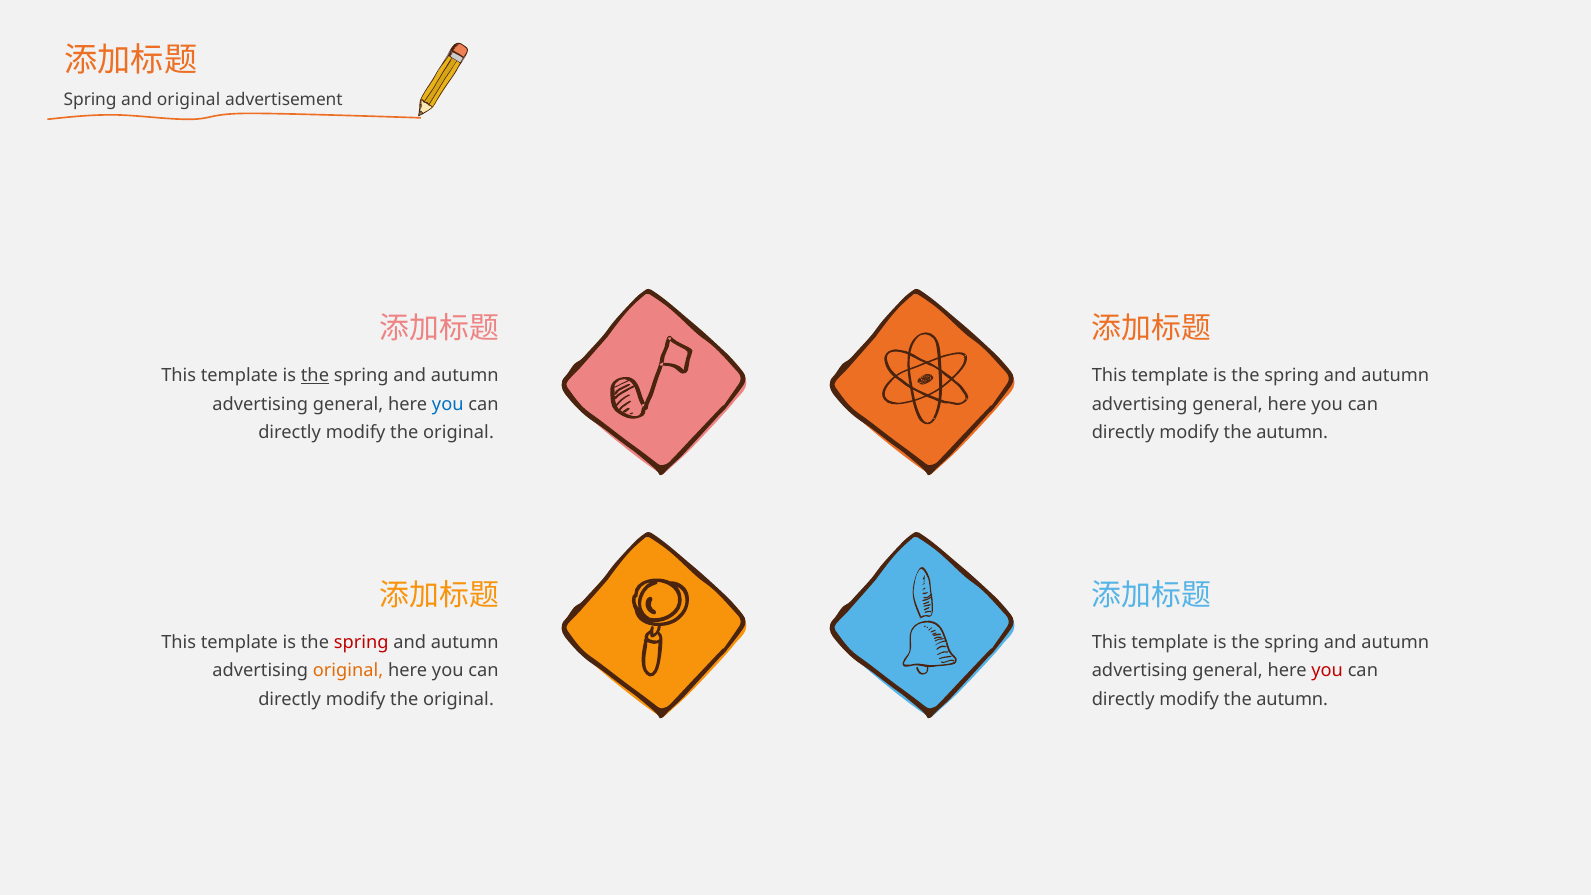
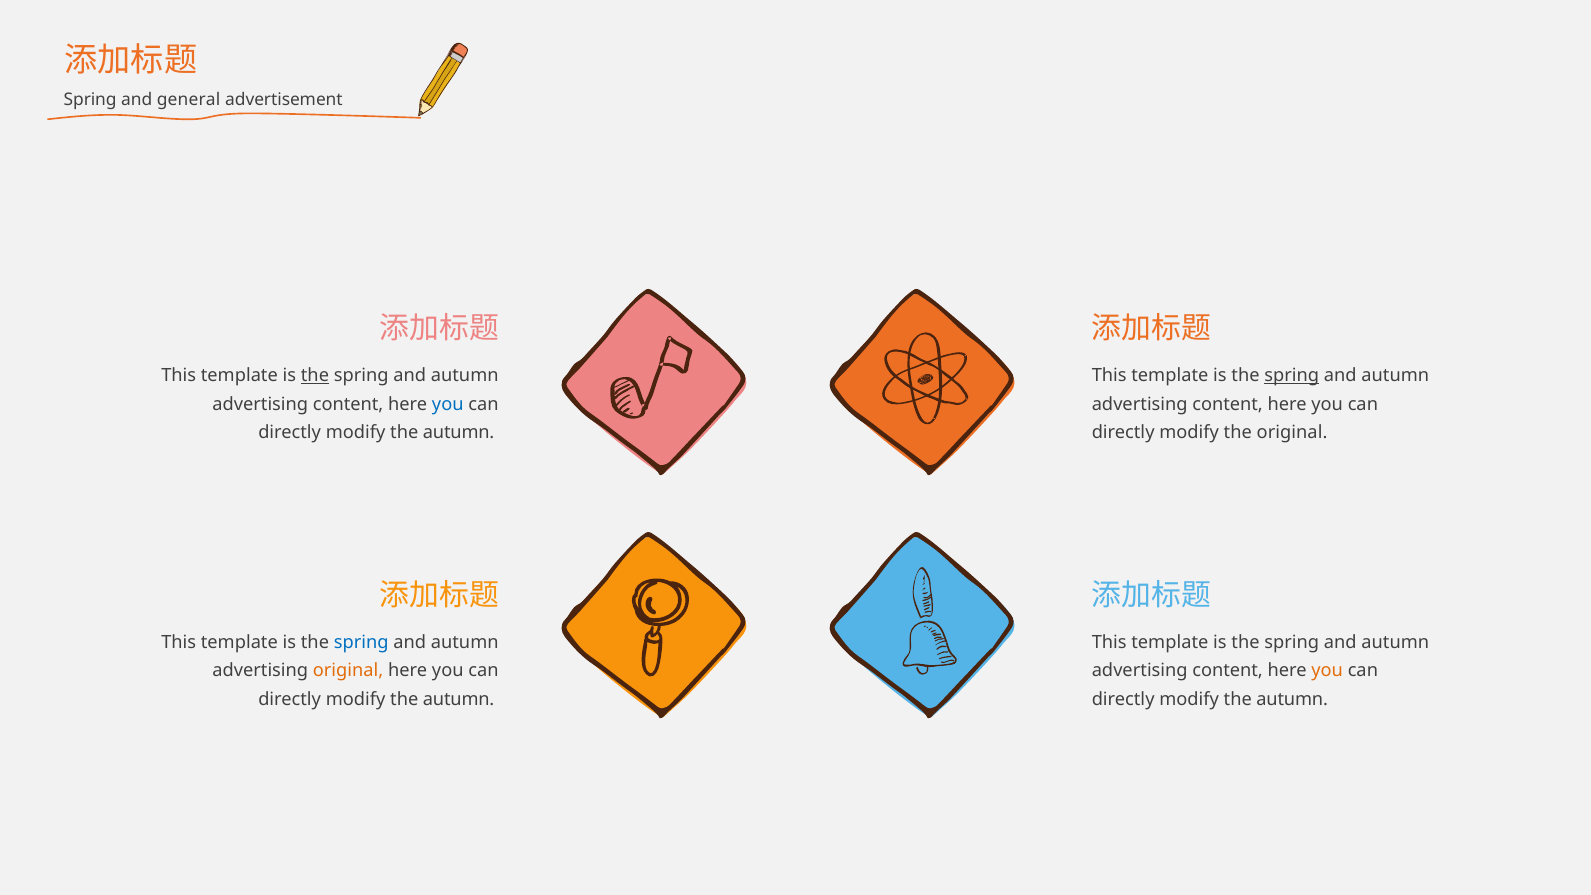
and original: original -> general
spring at (1292, 376) underline: none -> present
general at (348, 404): general -> content
general at (1227, 404): general -> content
original at (459, 433): original -> autumn
autumn at (1292, 433): autumn -> original
spring at (361, 642) colour: red -> blue
general at (1227, 671): general -> content
you at (1327, 671) colour: red -> orange
original at (459, 699): original -> autumn
